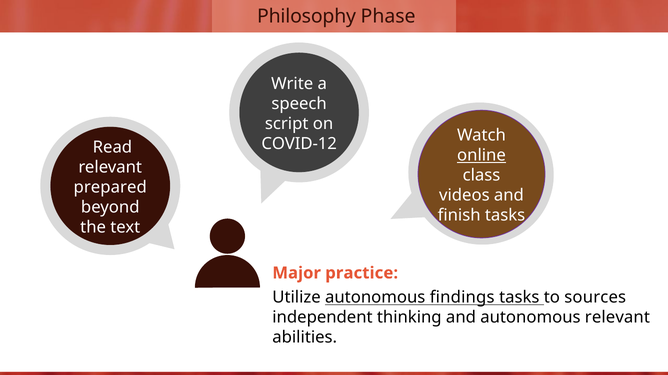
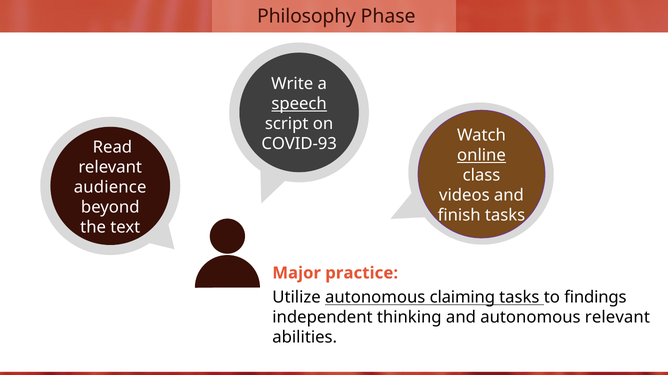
speech underline: none -> present
COVID-12: COVID-12 -> COVID-93
prepared: prepared -> audience
findings: findings -> claiming
sources: sources -> findings
